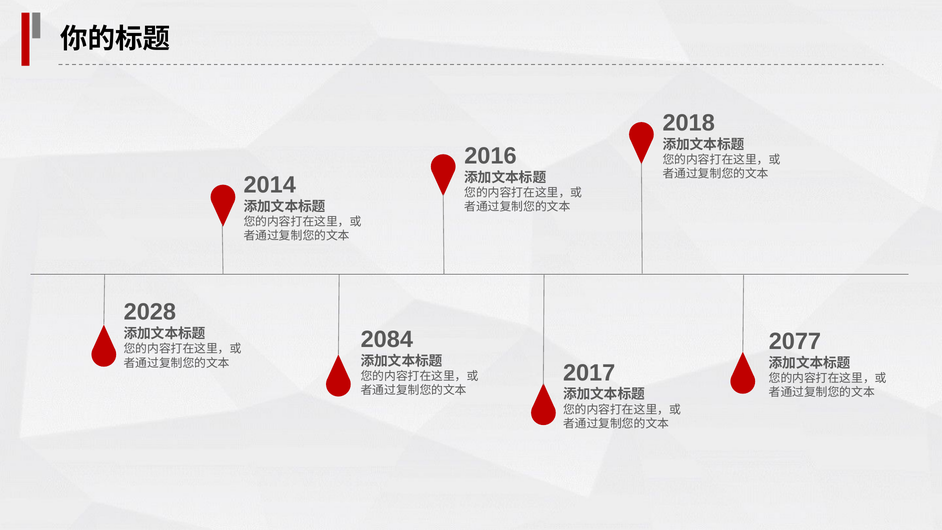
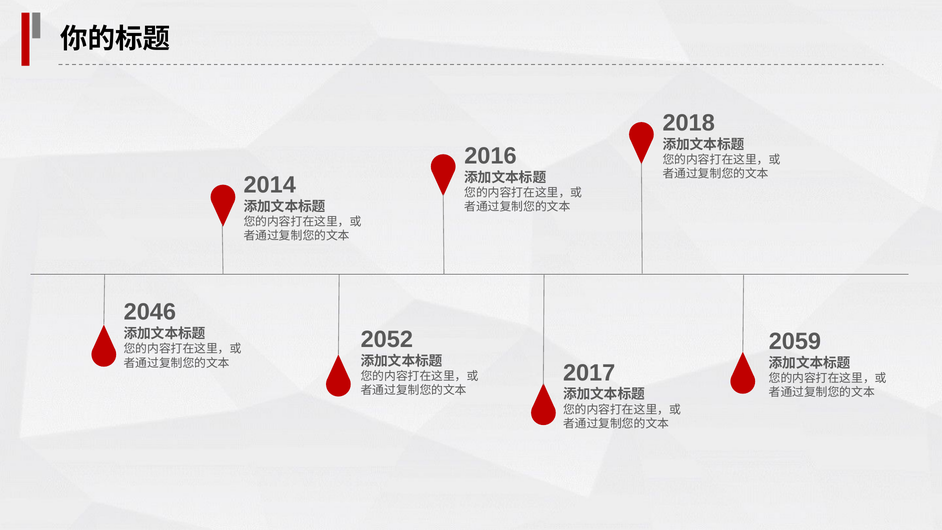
2028: 2028 -> 2046
2084: 2084 -> 2052
2077: 2077 -> 2059
